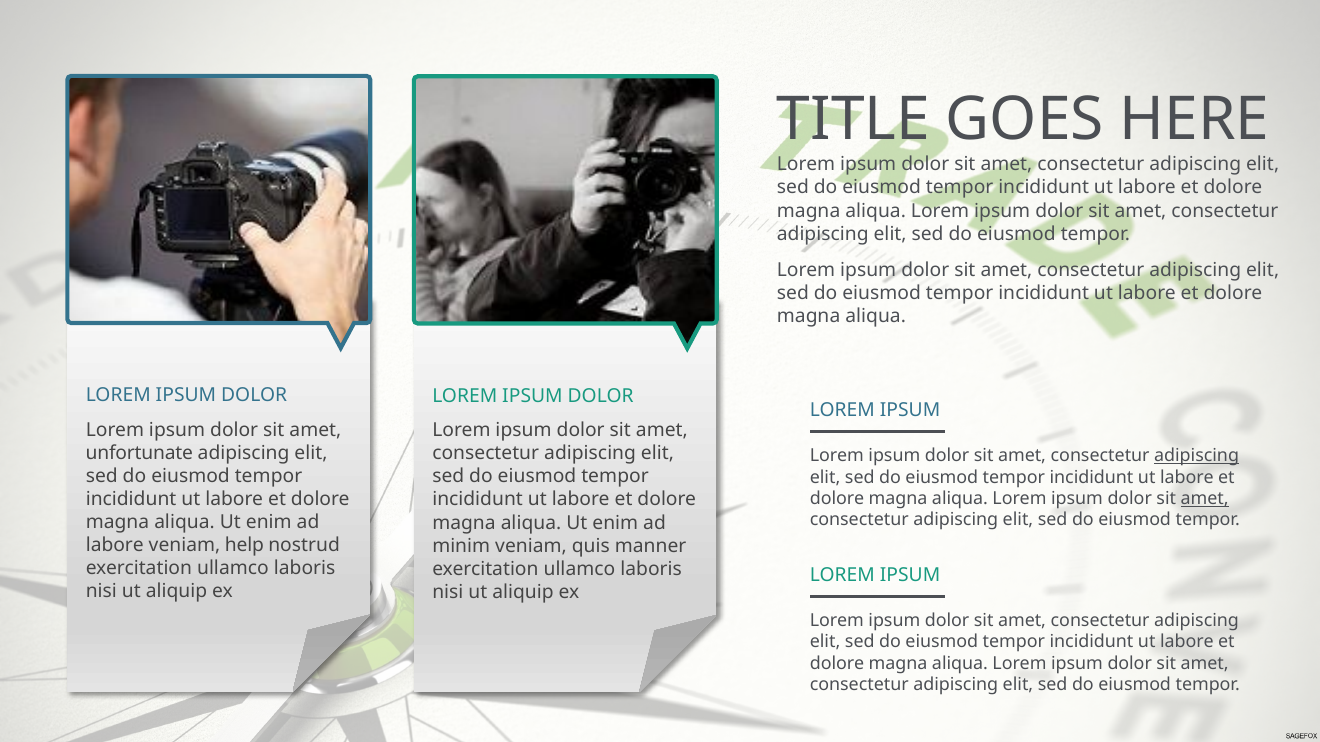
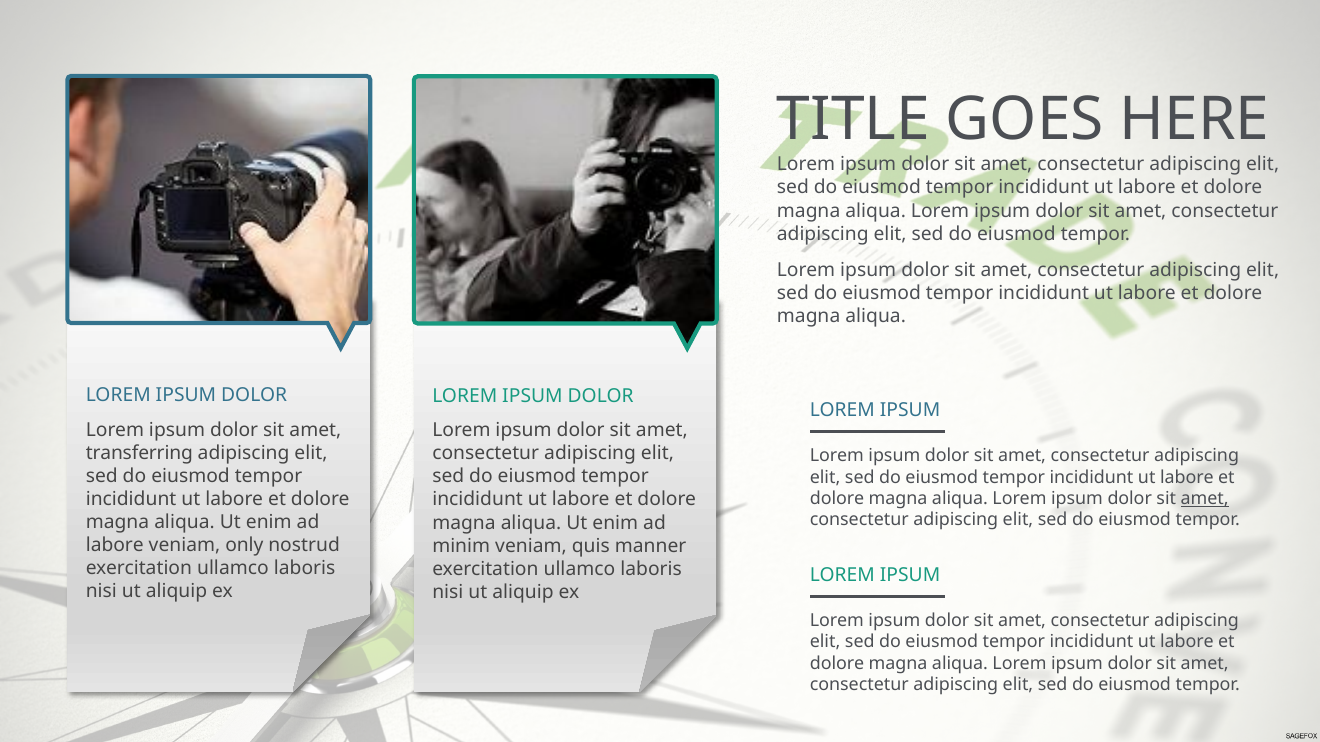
unfortunate: unfortunate -> transferring
adipiscing at (1197, 456) underline: present -> none
help: help -> only
